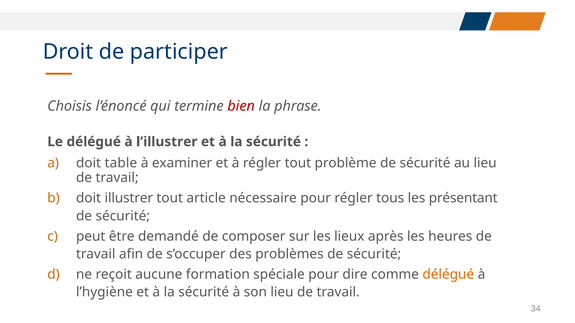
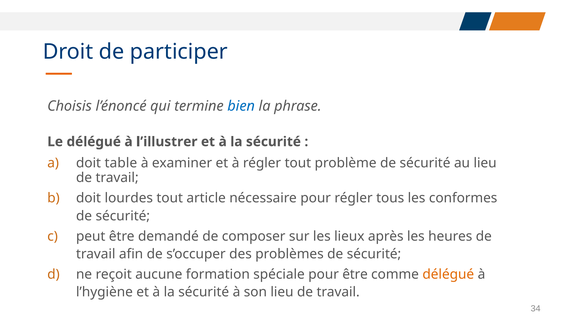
bien colour: red -> blue
illustrer: illustrer -> lourdes
présentant: présentant -> conformes
pour dire: dire -> être
